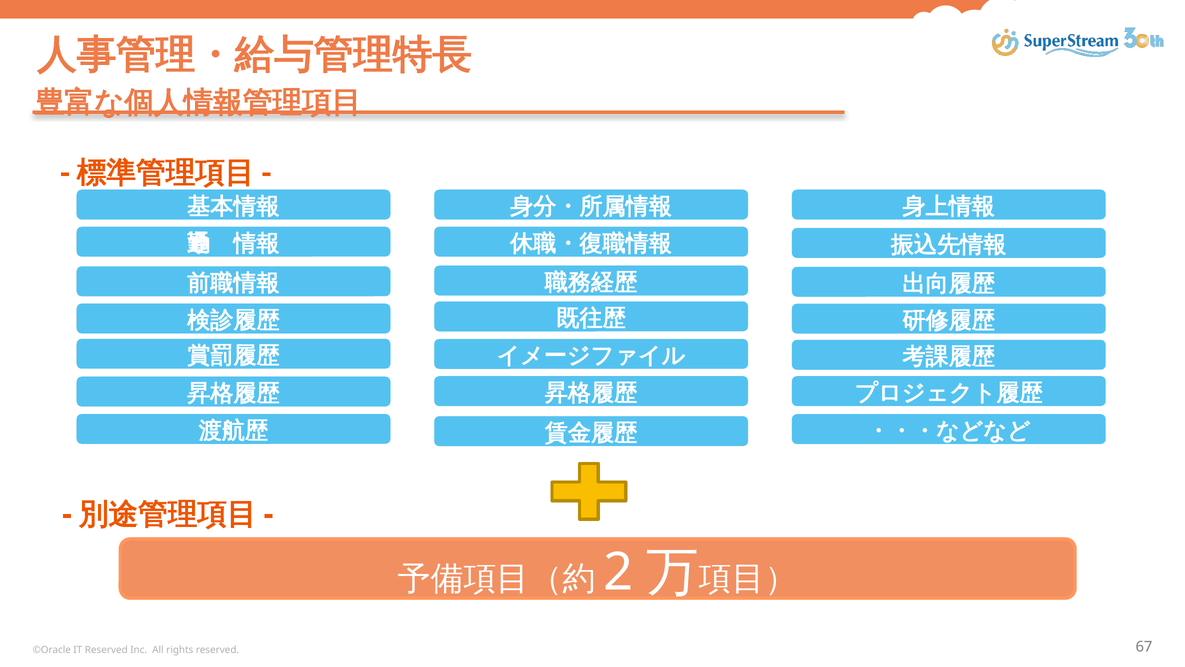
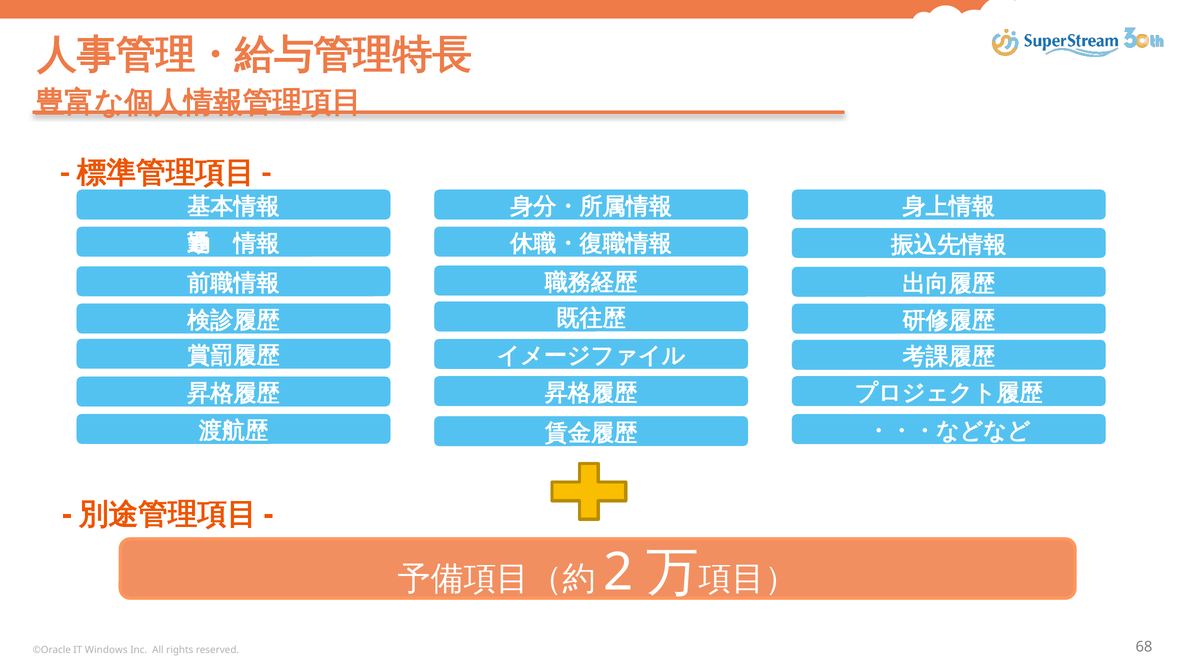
IT Reserved: Reserved -> Windows
67: 67 -> 68
